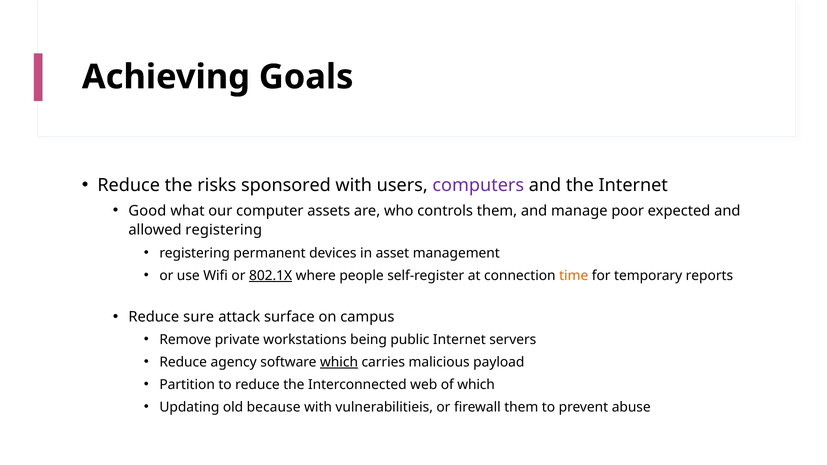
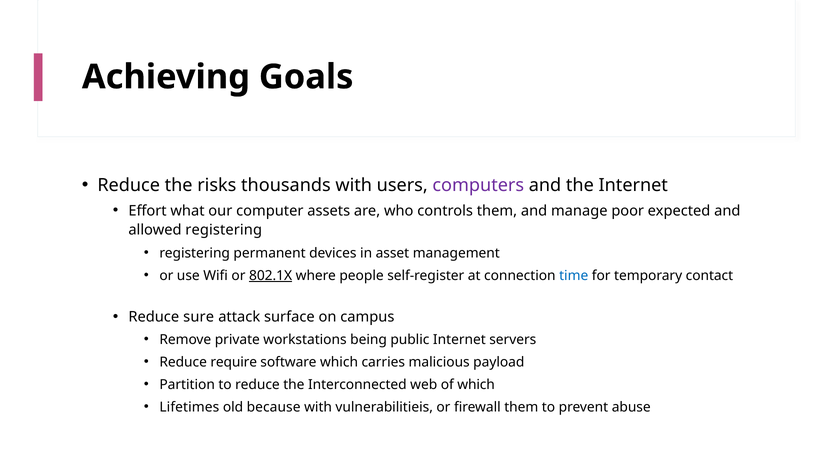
sponsored: sponsored -> thousands
Good: Good -> Effort
time colour: orange -> blue
reports: reports -> contact
agency: agency -> require
which at (339, 362) underline: present -> none
Updating: Updating -> Lifetimes
